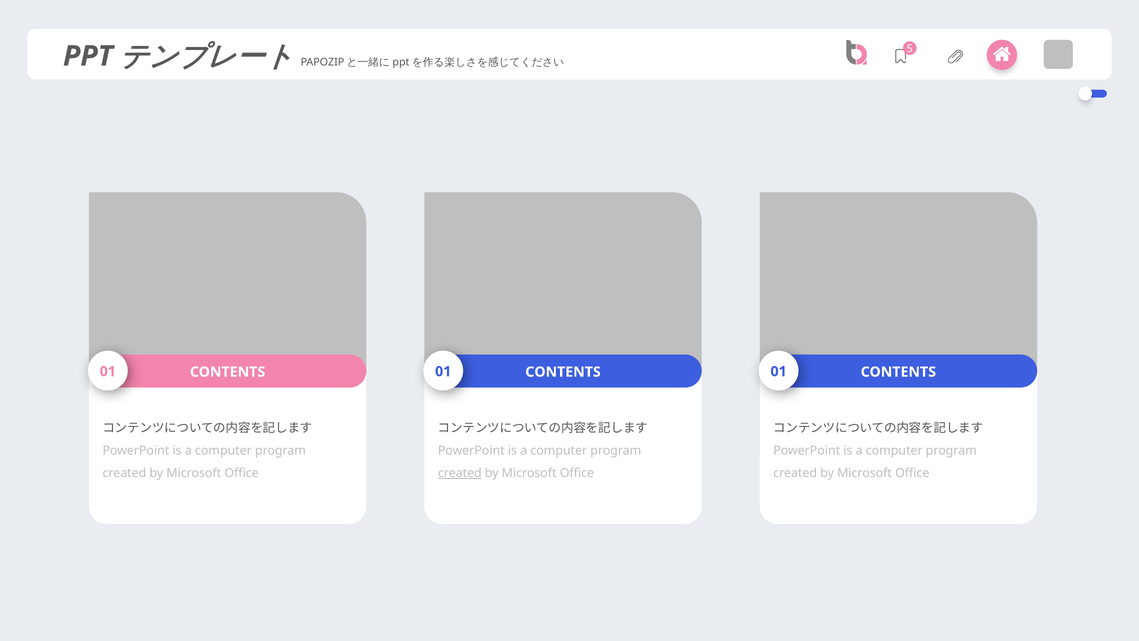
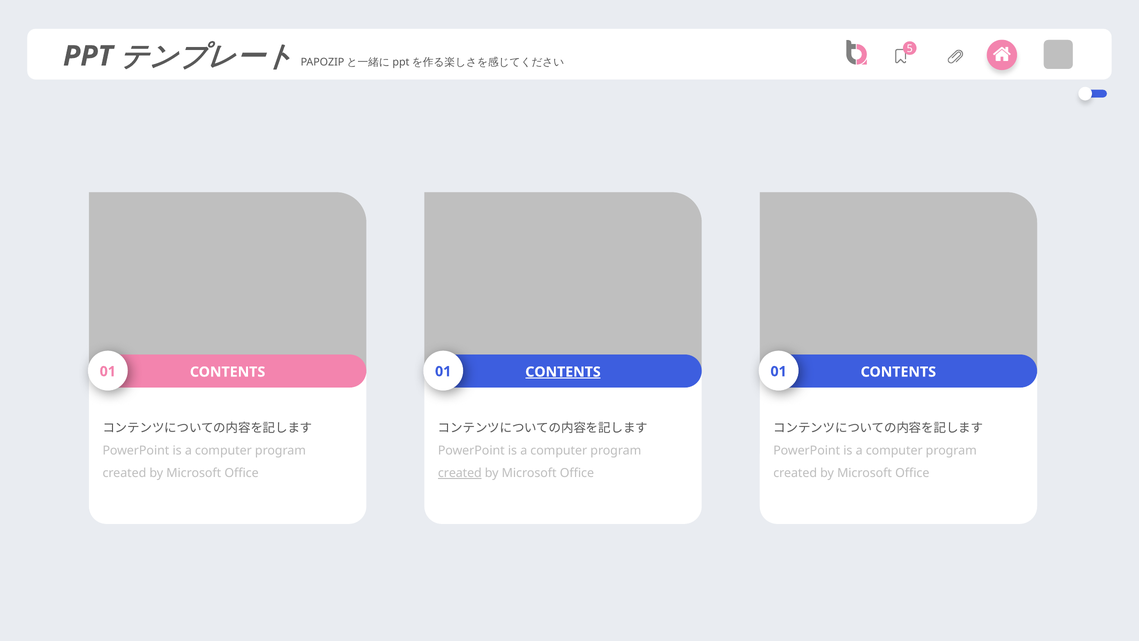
CONTENTS at (563, 372) underline: none -> present
